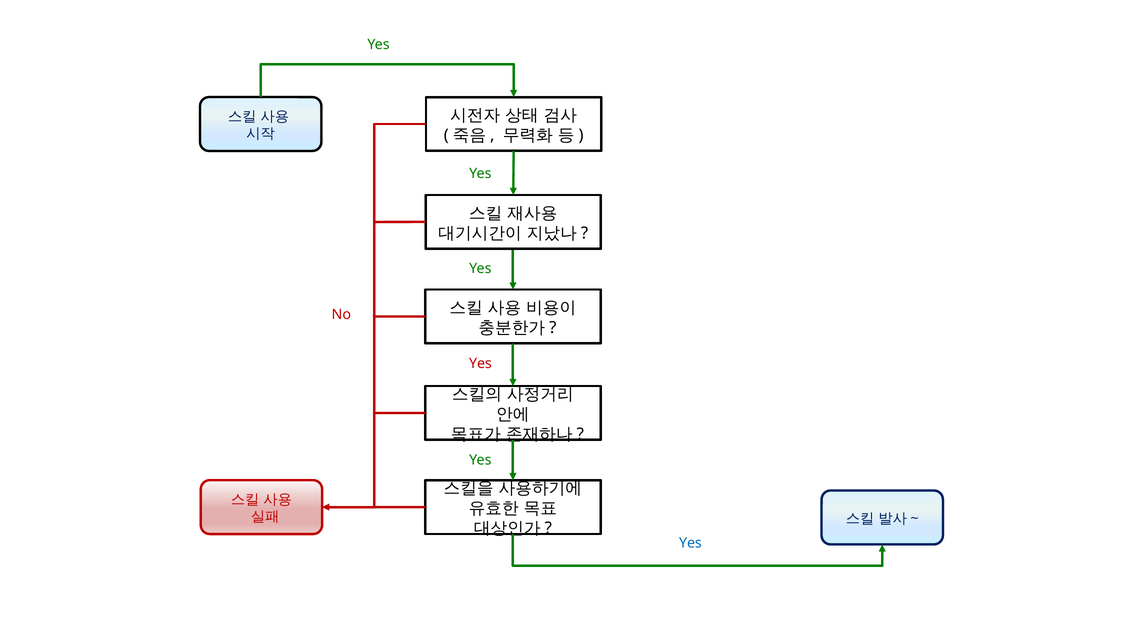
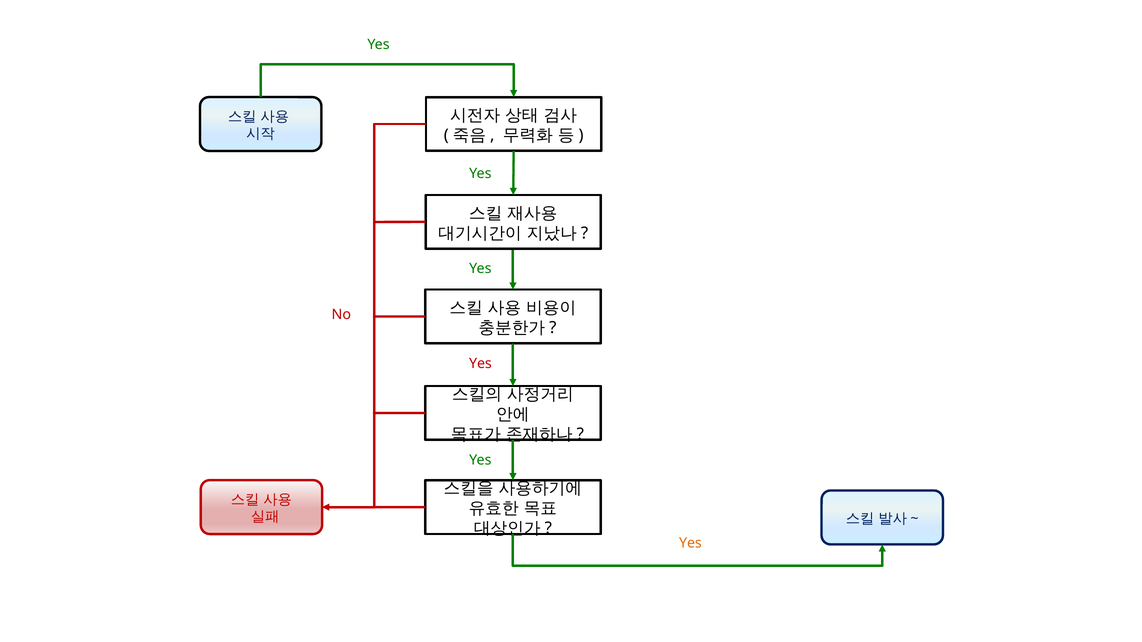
Yes at (690, 543) colour: blue -> orange
